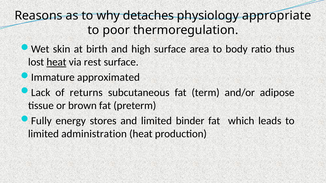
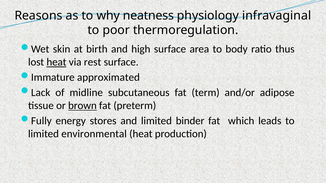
detaches: detaches -> neatness
appropriate: appropriate -> infravaginal
returns: returns -> midline
brown underline: none -> present
administration: administration -> environmental
